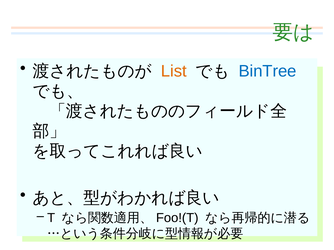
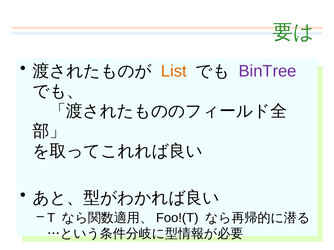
BinTree colour: blue -> purple
